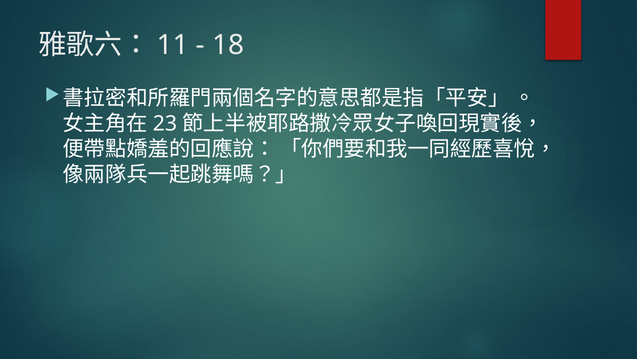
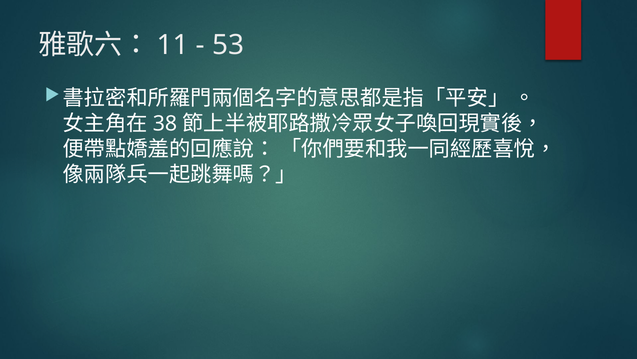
18: 18 -> 53
23: 23 -> 38
